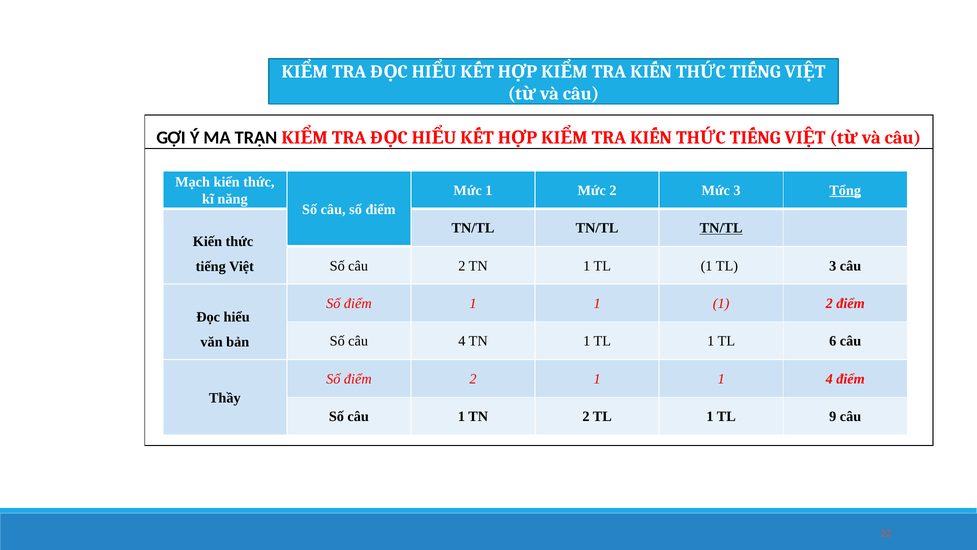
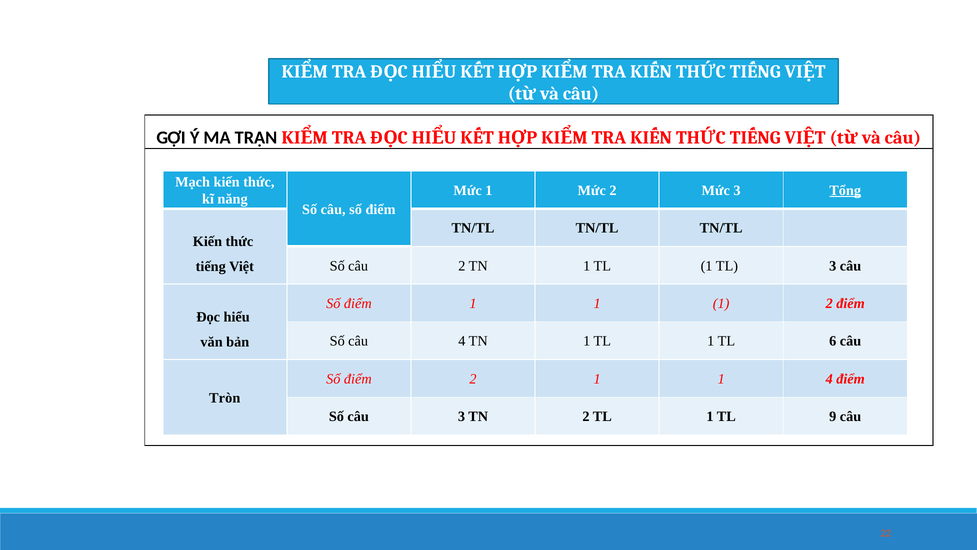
TN/TL at (721, 228) underline: present -> none
Thầy: Thầy -> Tròn
câu 1: 1 -> 3
